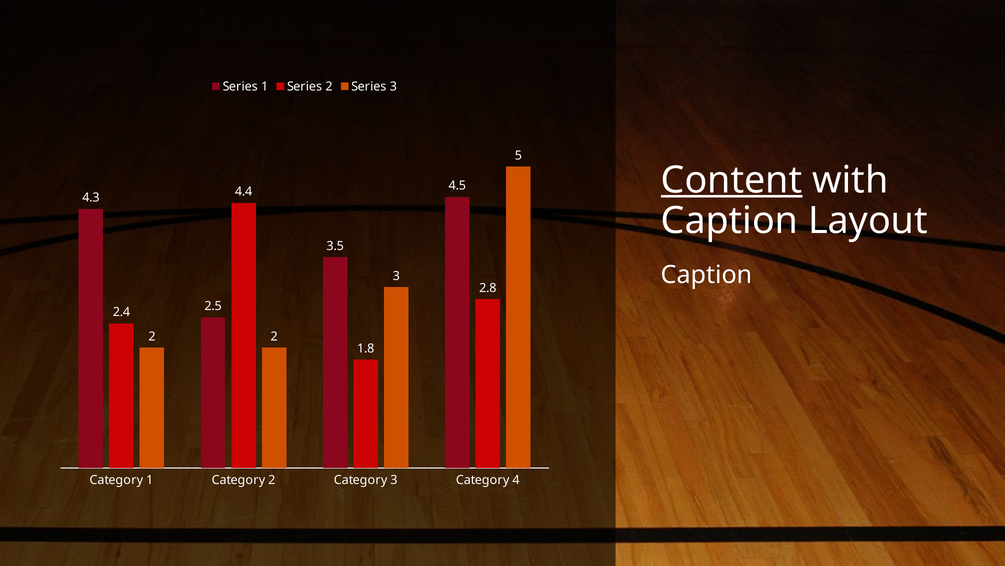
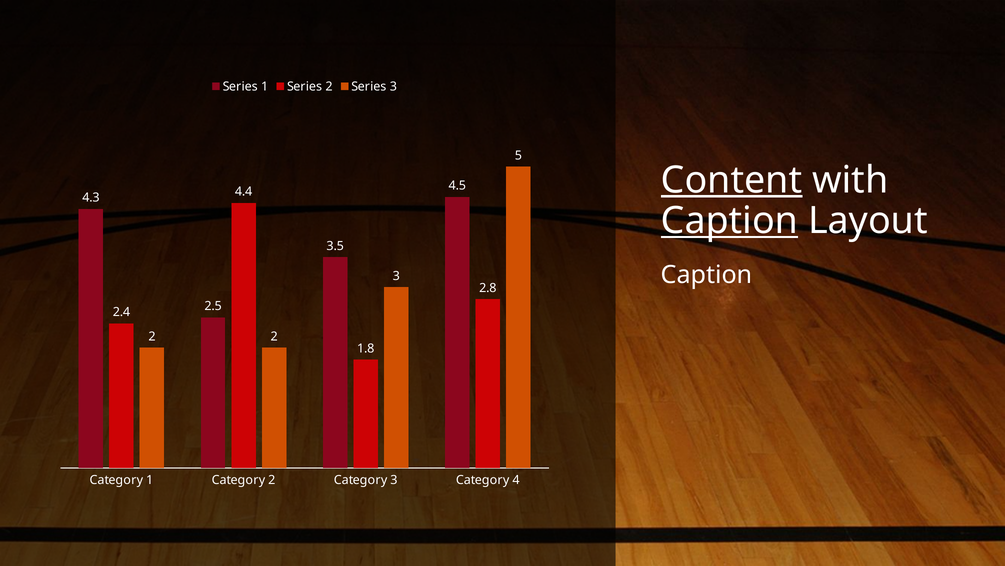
Caption at (730, 221) underline: none -> present
